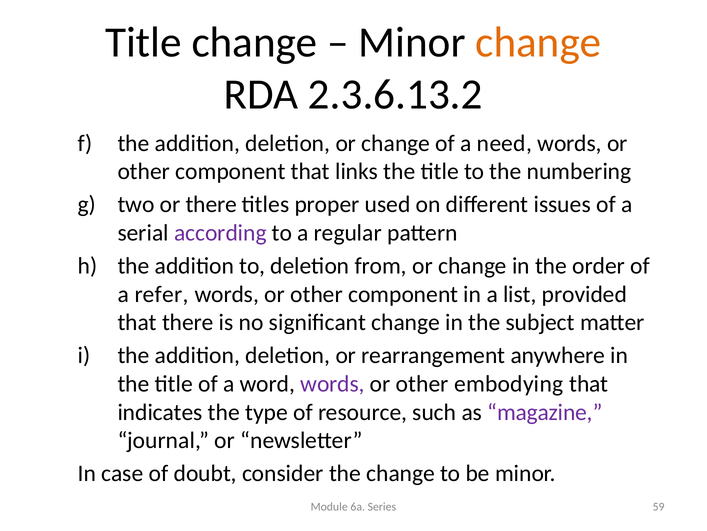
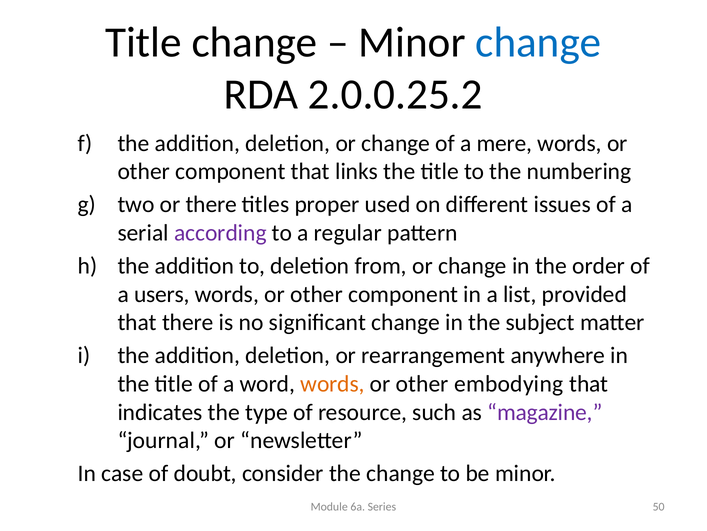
change at (538, 43) colour: orange -> blue
2.3.6.13.2: 2.3.6.13.2 -> 2.0.0.25.2
need: need -> mere
refer: refer -> users
words at (333, 383) colour: purple -> orange
59: 59 -> 50
